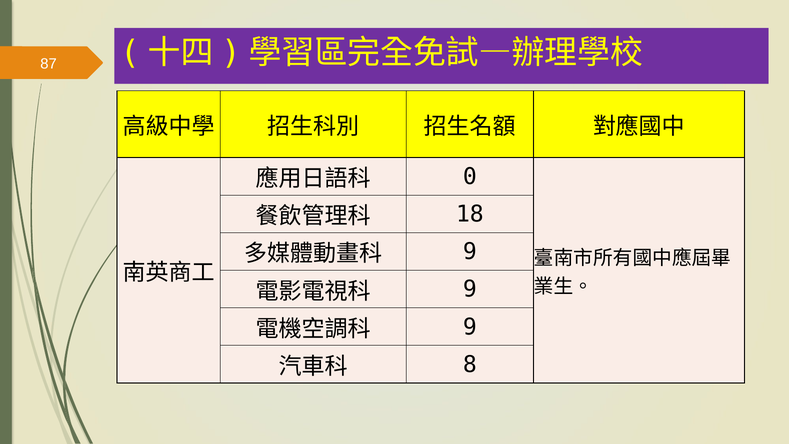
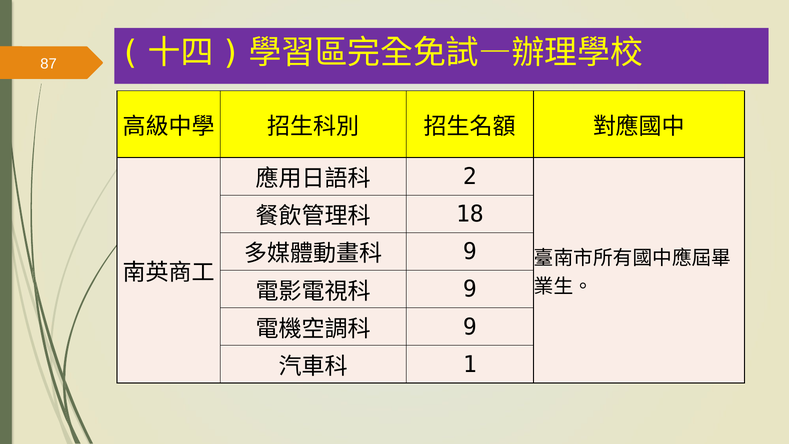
0: 0 -> 2
8: 8 -> 1
